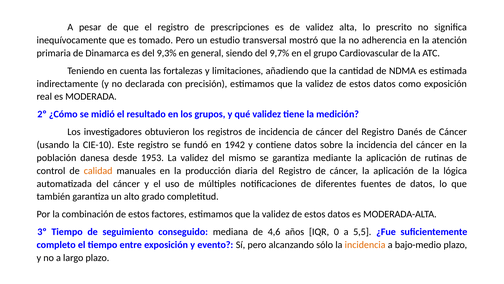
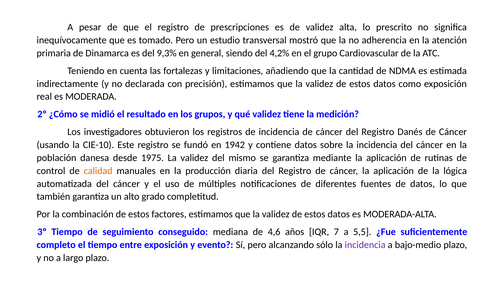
9,7%: 9,7% -> 4,2%
1953: 1953 -> 1975
0: 0 -> 7
incidencia at (365, 245) colour: orange -> purple
